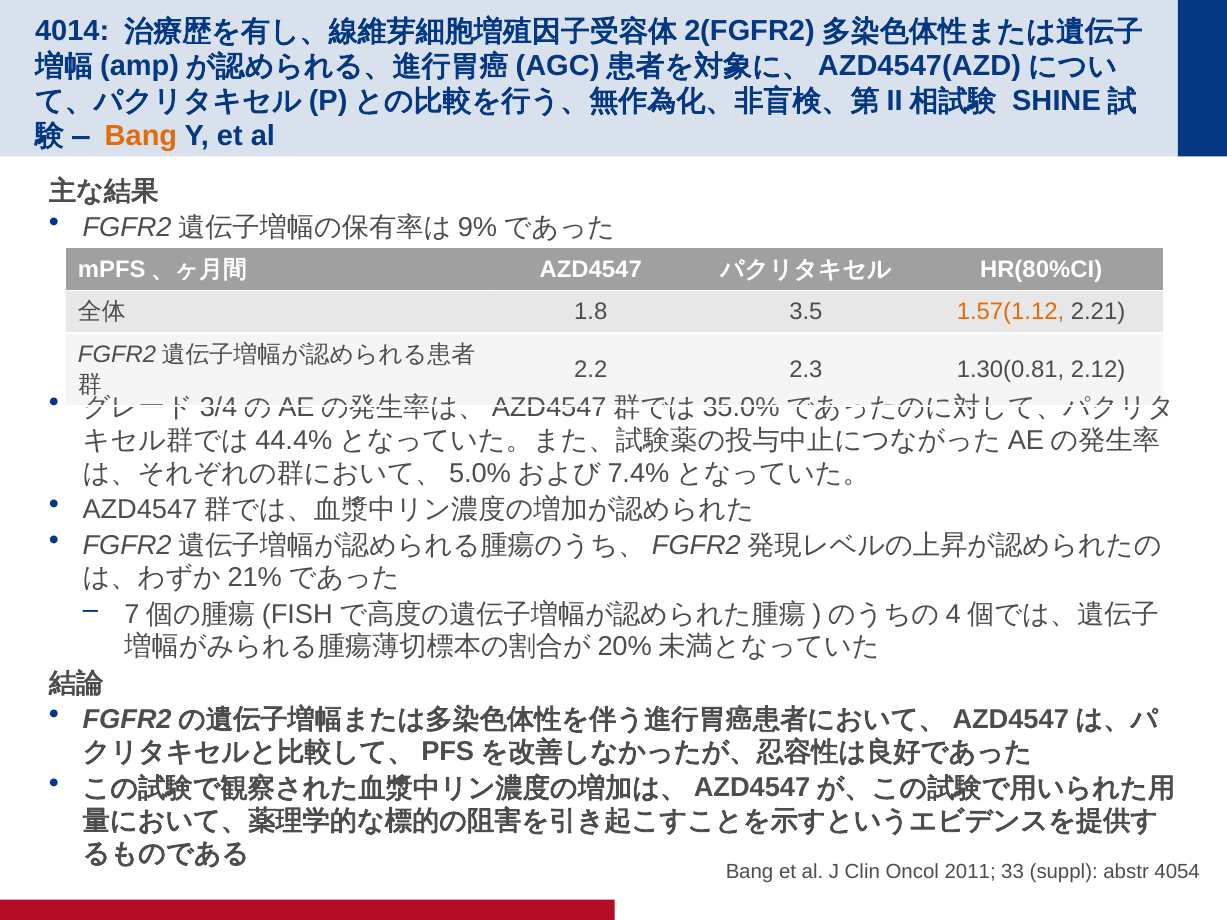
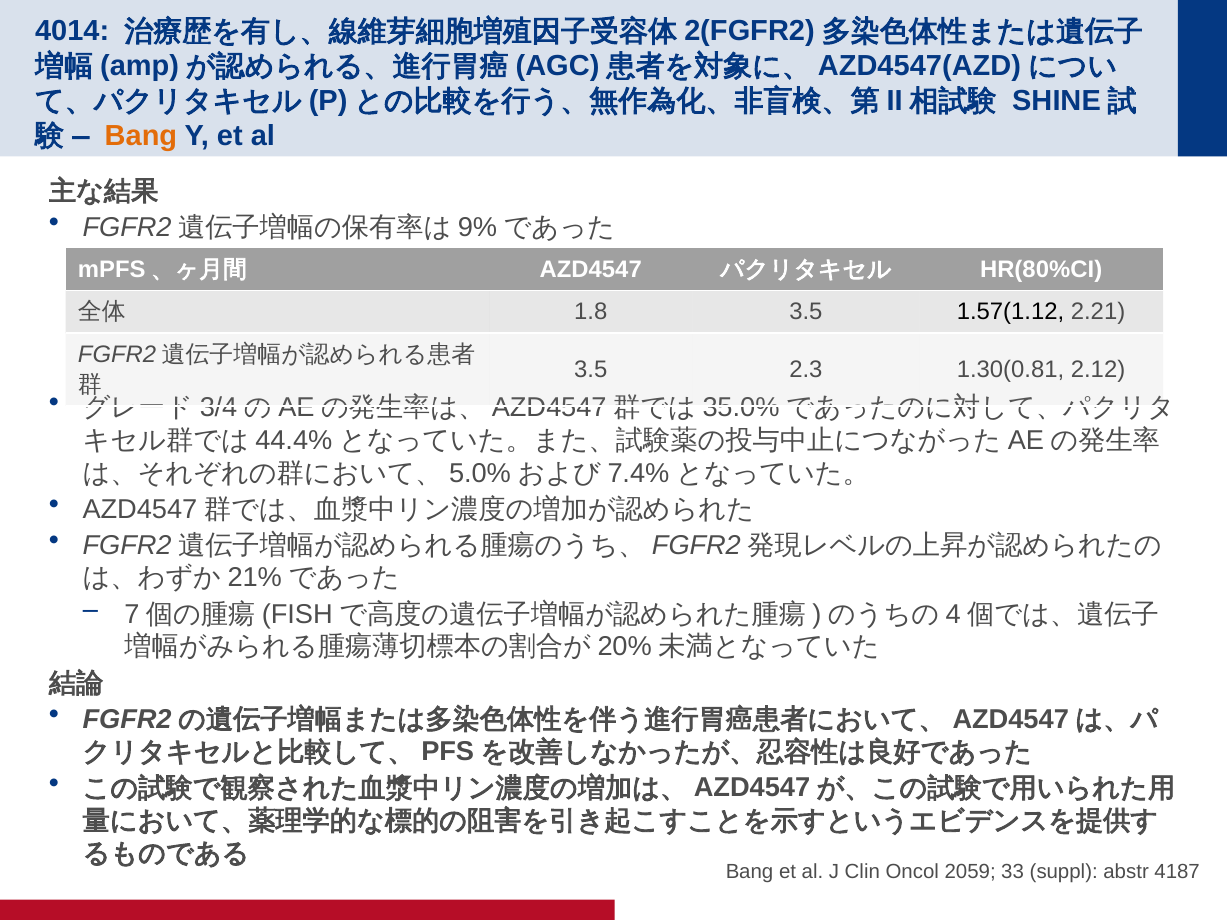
1.57(1.12 colour: orange -> black
2.2 at (591, 370): 2.2 -> 3.5
2011: 2011 -> 2059
4054: 4054 -> 4187
